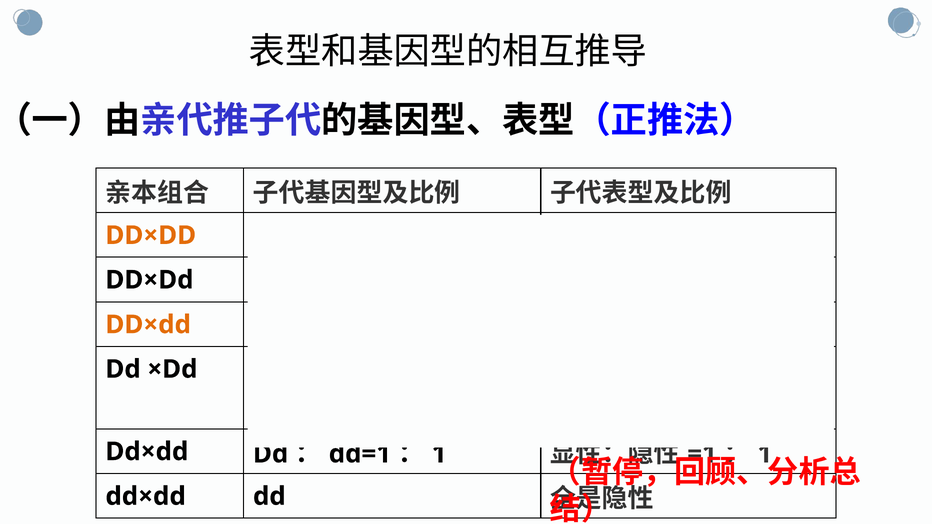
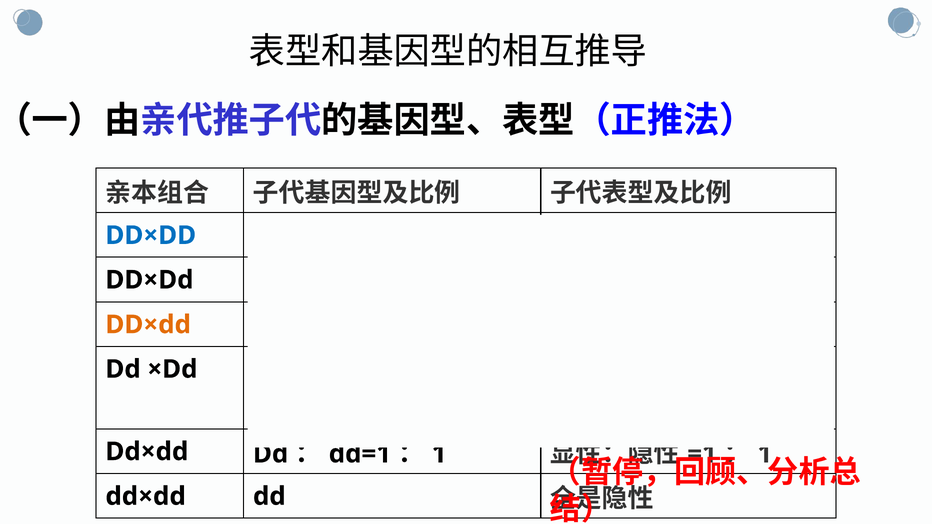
DD×DD at (151, 235) colour: orange -> blue
